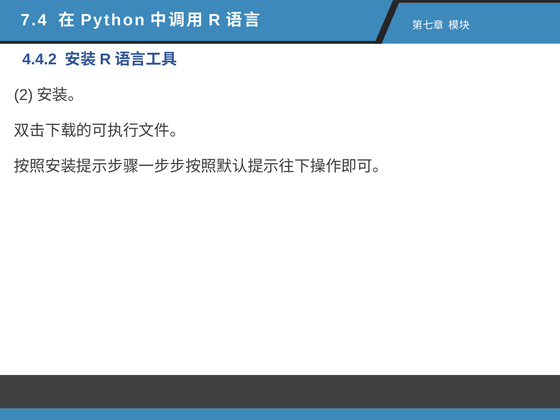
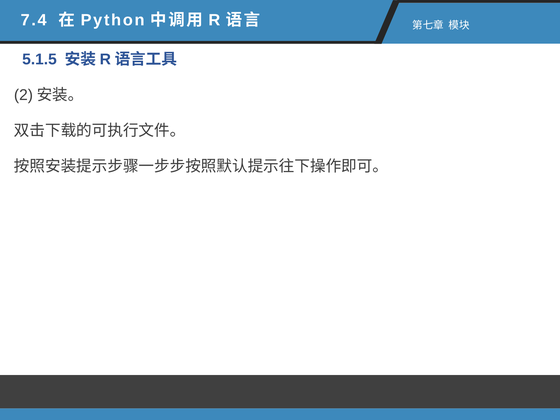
4.4.2: 4.4.2 -> 5.1.5
